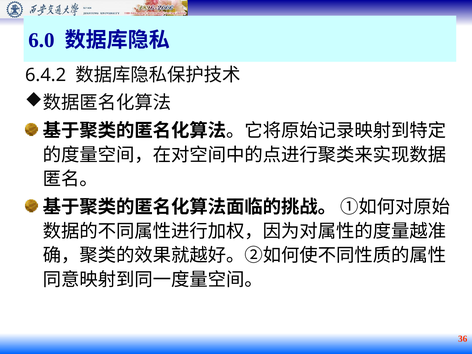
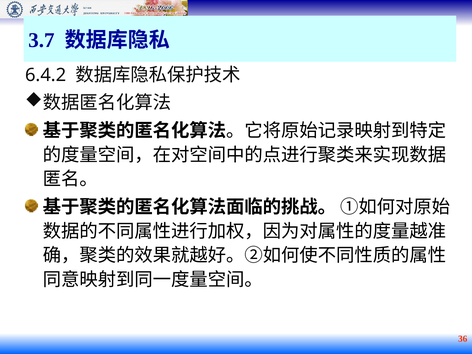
6.0: 6.0 -> 3.7
